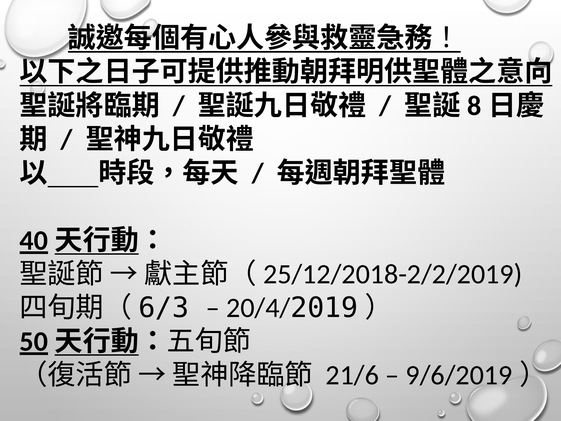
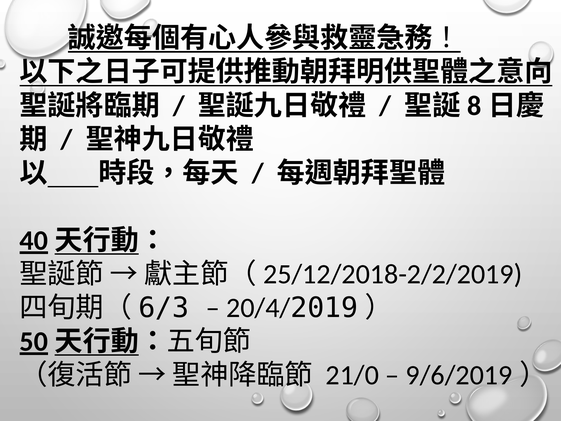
21/6: 21/6 -> 21/0
